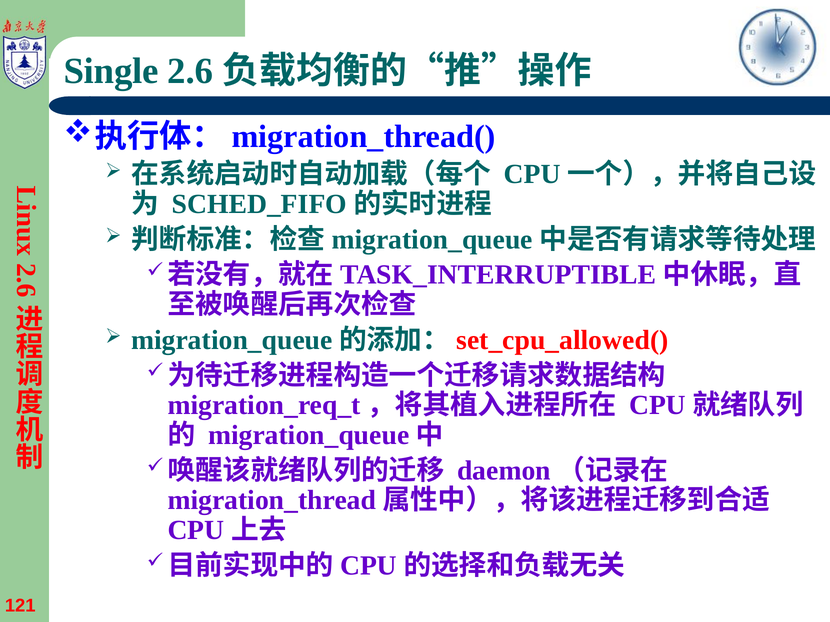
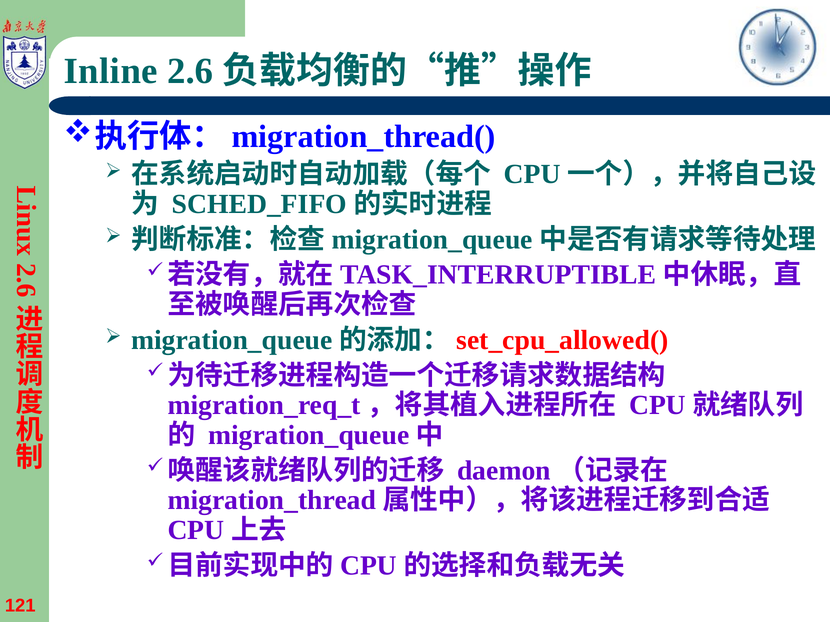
Single: Single -> Inline
